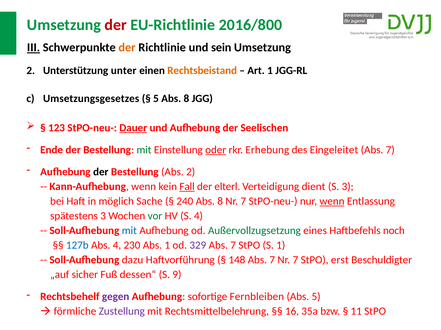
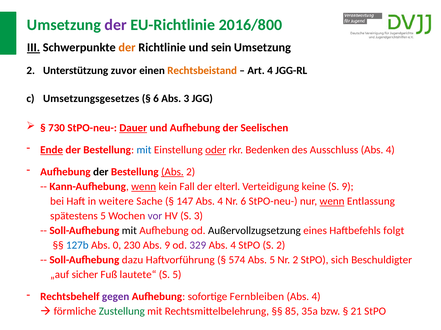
der at (116, 25) colour: red -> purple
unter: unter -> zuvor
Art 1: 1 -> 4
5 at (156, 99): 5 -> 6
8 at (186, 99): 8 -> 3
123: 123 -> 730
Ende underline: none -> present
mit at (144, 150) colour: green -> blue
Erhebung: Erhebung -> Bedenken
Eingeleitet: Eingeleitet -> Ausschluss
7 at (390, 150): 7 -> 4
Abs at (172, 172) underline: none -> present
wenn at (144, 187) underline: none -> present
Fall underline: present -> none
dient: dient -> keine
S 3: 3 -> 9
möglich: möglich -> weitere
240: 240 -> 147
8 at (220, 202): 8 -> 4
7 at (243, 202): 7 -> 6
spätestens 3: 3 -> 5
vor colour: green -> purple
S 4: 4 -> 3
mit at (129, 231) colour: blue -> black
Außervollzugsetzung colour: green -> black
noch: noch -> folgt
Abs 4: 4 -> 0
Abs 1: 1 -> 9
7 at (233, 246): 7 -> 4
S 1: 1 -> 2
148: 148 -> 574
7 at (272, 260): 7 -> 5
7 at (295, 260): 7 -> 2
erst: erst -> sich
dessen“: dessen“ -> lautete“
S 9: 9 -> 5
5 at (316, 297): 5 -> 4
Zustellung colour: purple -> green
16: 16 -> 85
11: 11 -> 21
